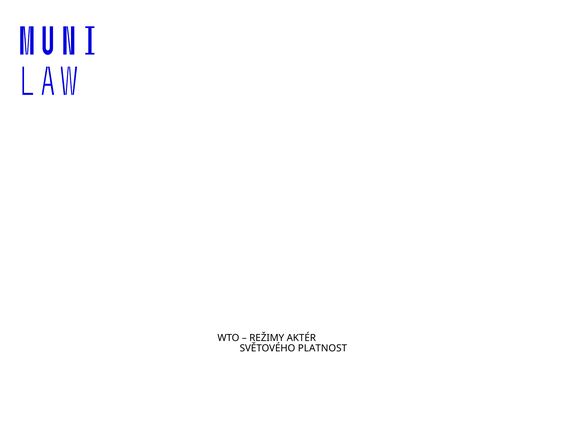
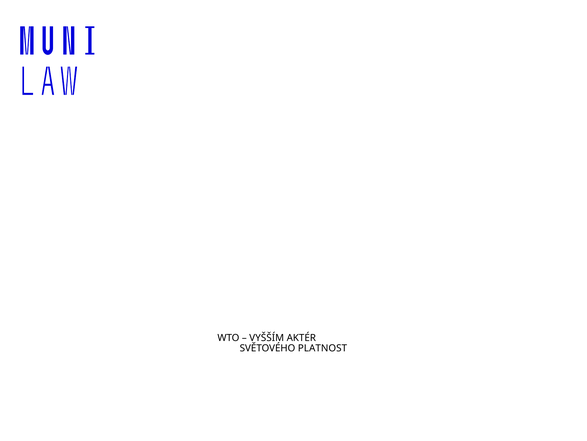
REŽIMY: REŽIMY -> VYŠŠÍM
